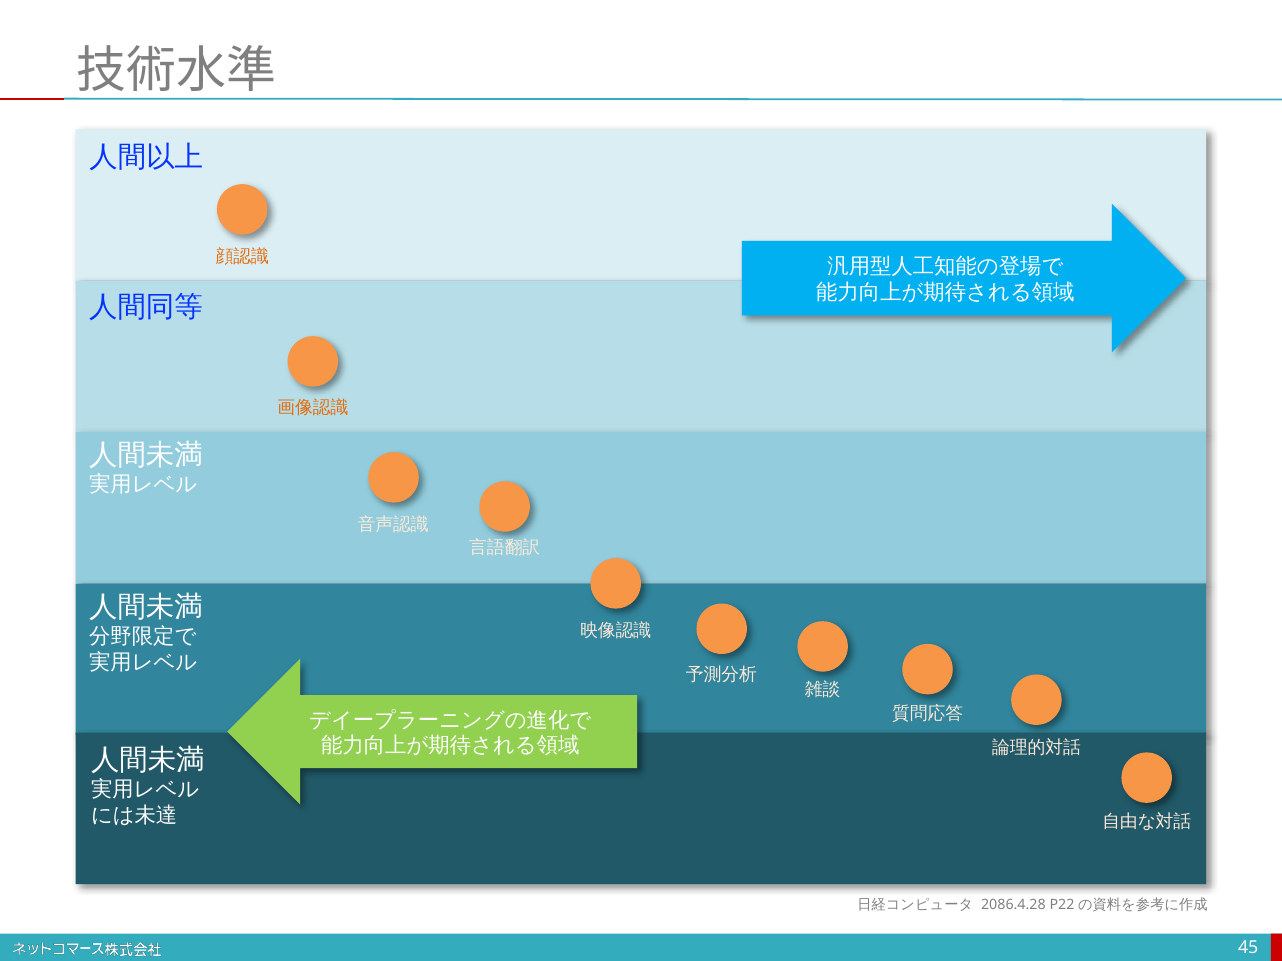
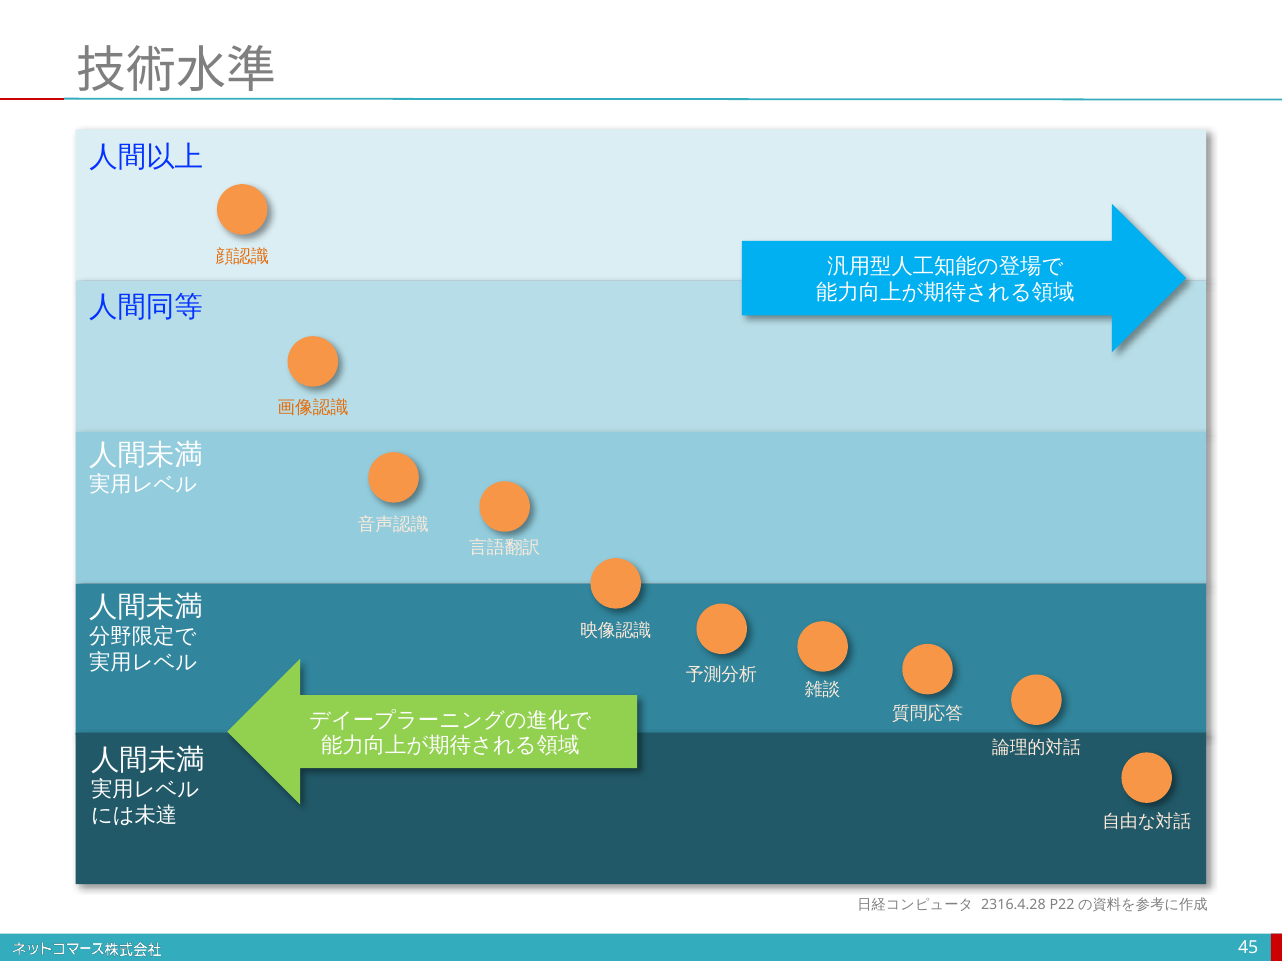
2086.4.28: 2086.4.28 -> 2316.4.28
